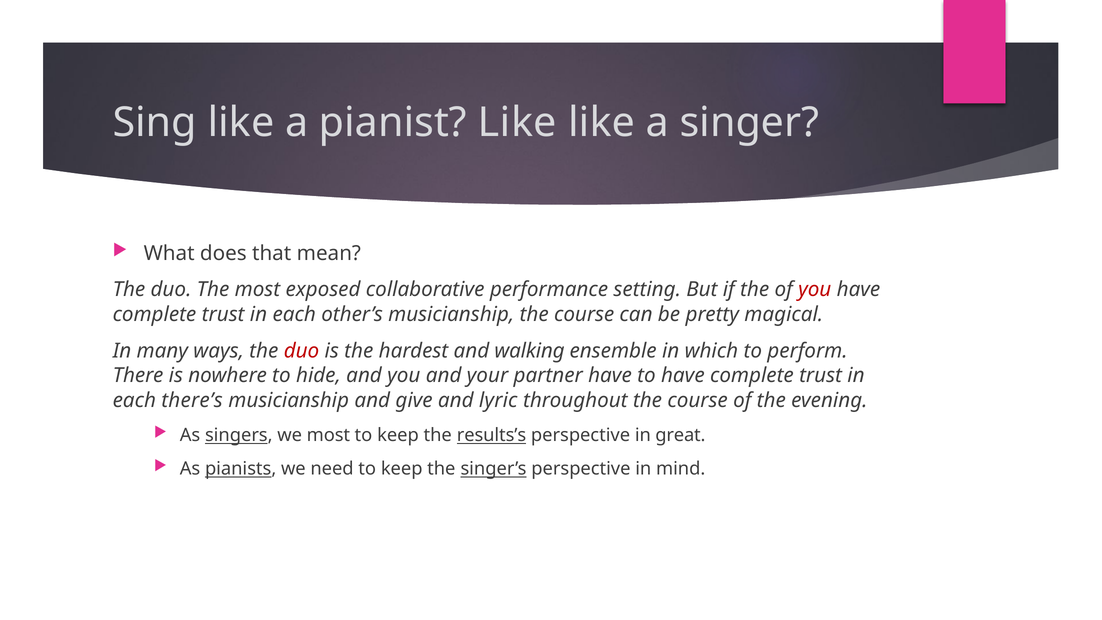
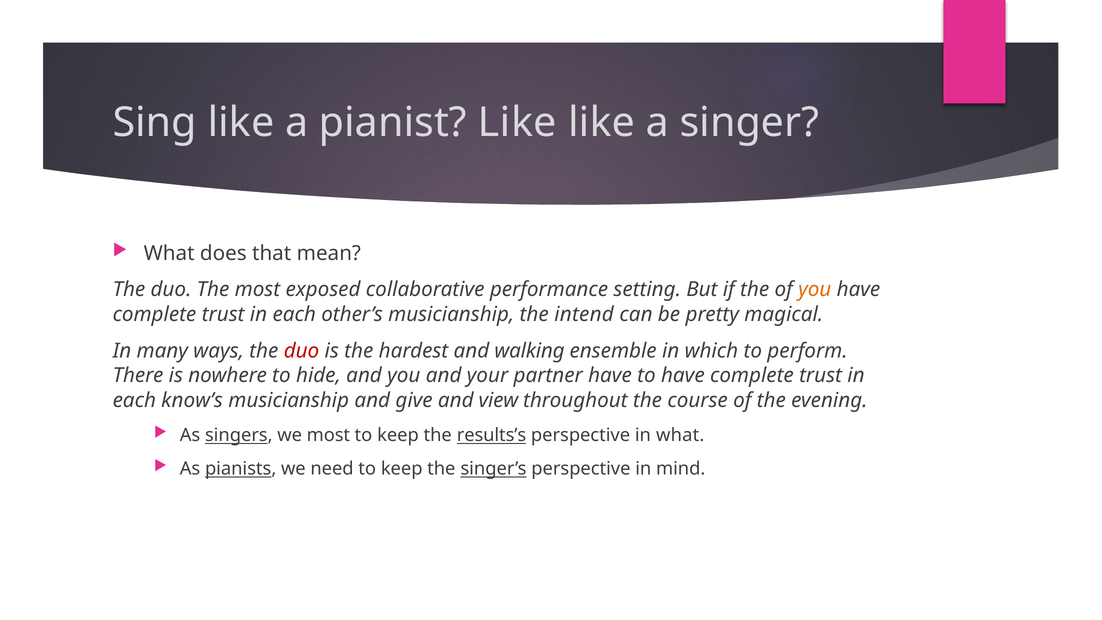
you at (815, 290) colour: red -> orange
musicianship the course: course -> intend
there’s: there’s -> know’s
lyric: lyric -> view
in great: great -> what
